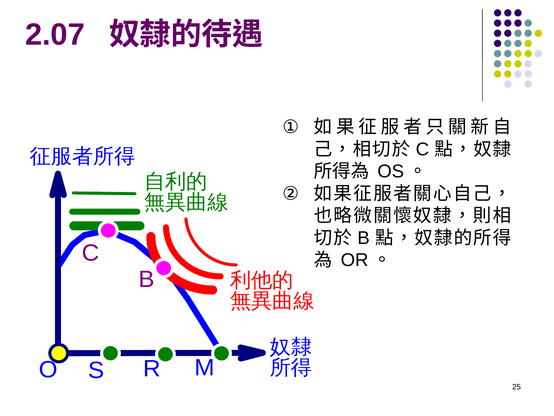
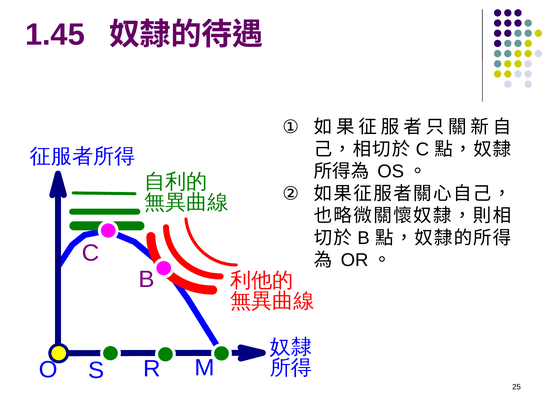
2.07: 2.07 -> 1.45
